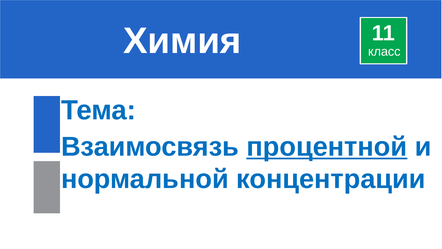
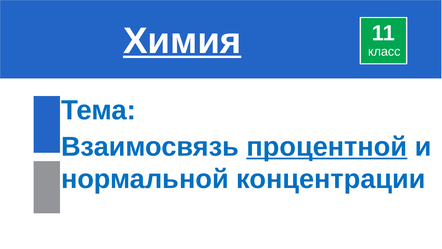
Химия underline: none -> present
